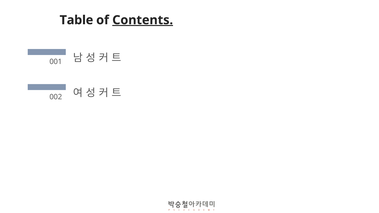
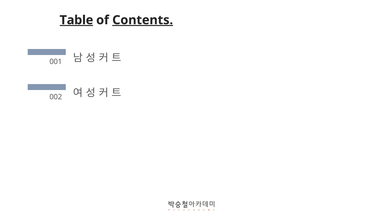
Table underline: none -> present
